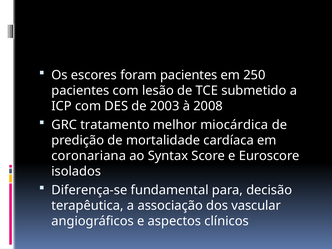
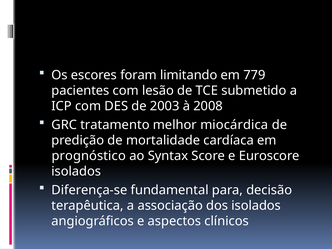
foram pacientes: pacientes -> limitando
250: 250 -> 779
coronariana: coronariana -> prognóstico
dos vascular: vascular -> isolados
